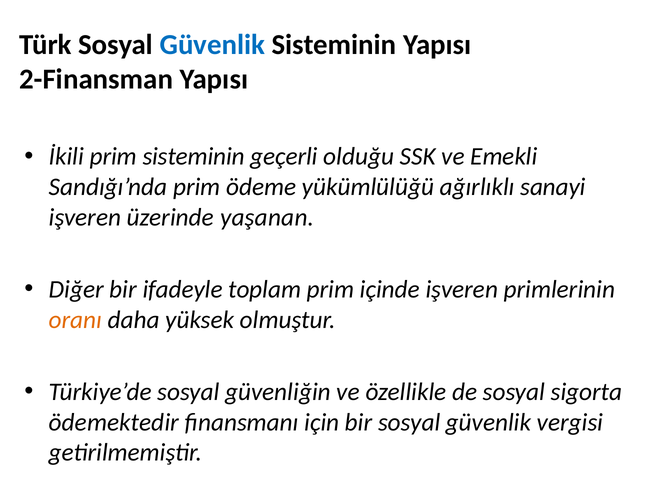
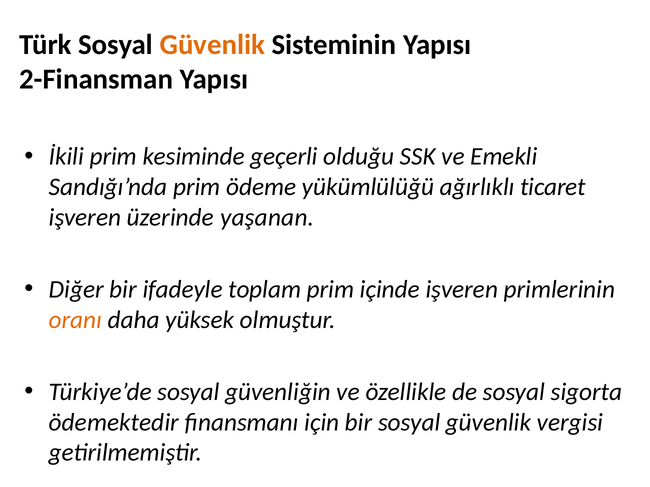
Güvenlik at (212, 45) colour: blue -> orange
prim sisteminin: sisteminin -> kesiminde
sanayi: sanayi -> ticaret
